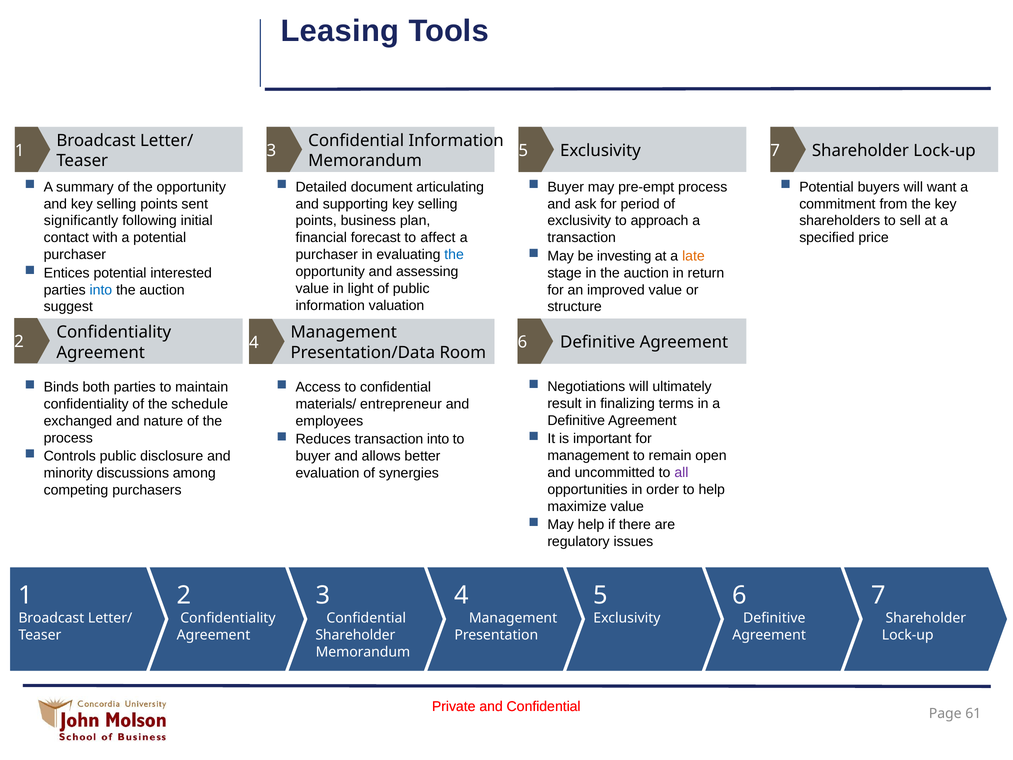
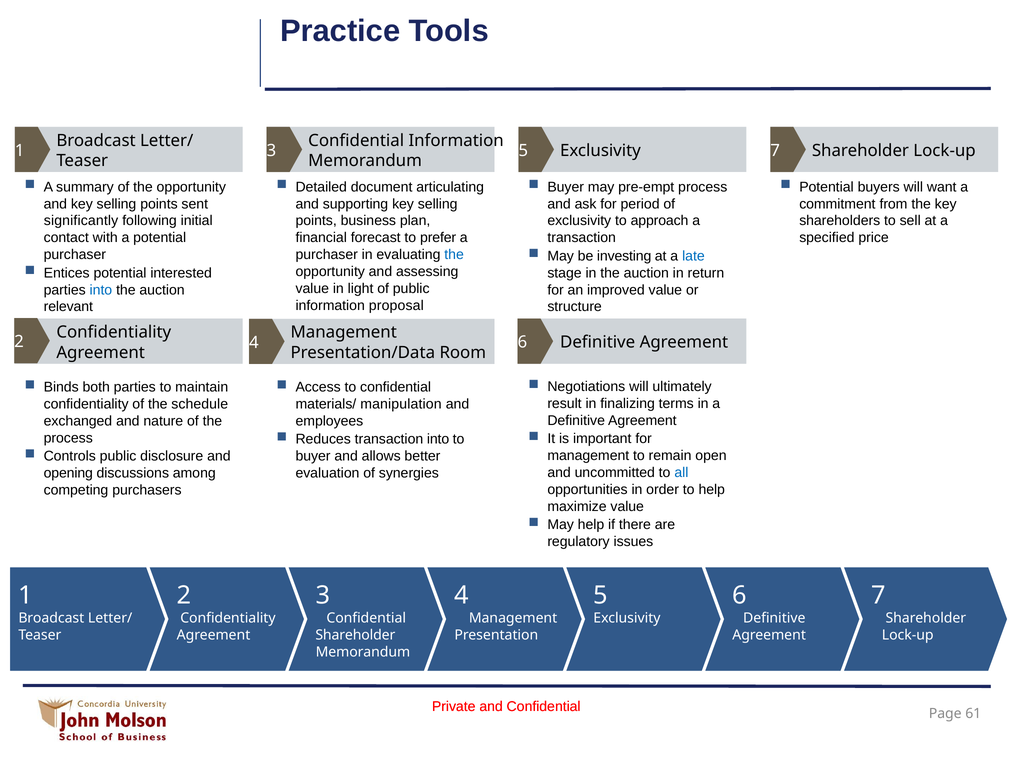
Leasing: Leasing -> Practice
affect: affect -> prefer
late colour: orange -> blue
valuation: valuation -> proposal
suggest: suggest -> relevant
entrepreneur: entrepreneur -> manipulation
all colour: purple -> blue
minority: minority -> opening
